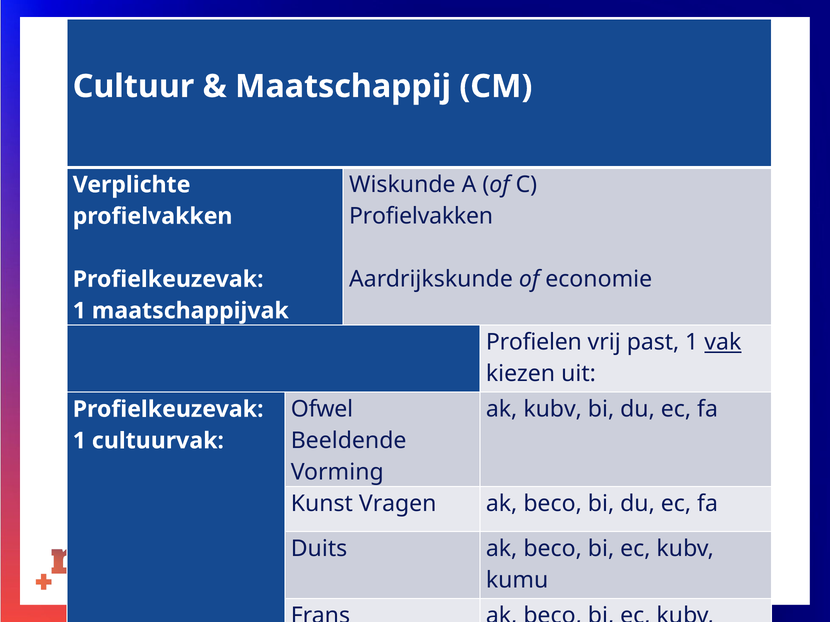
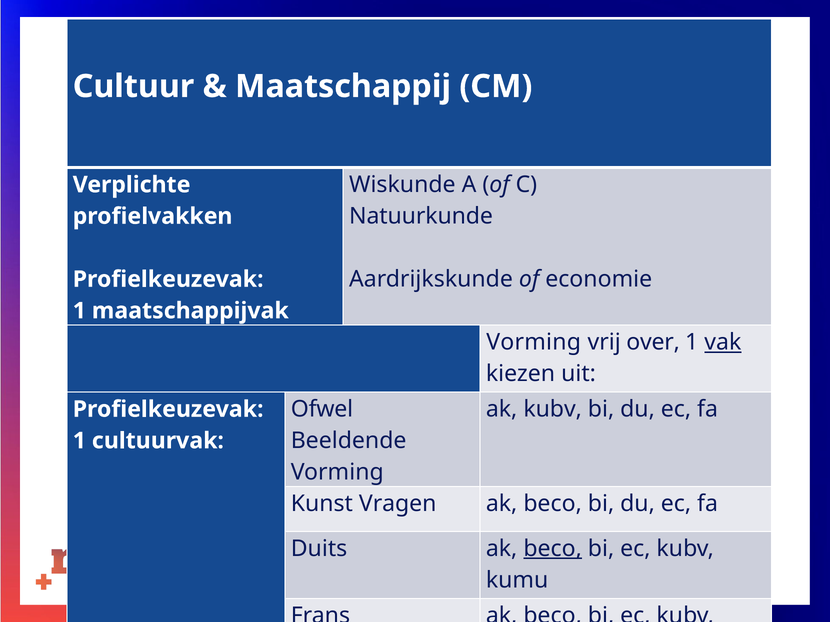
Profielvakken at (421, 216): Profielvakken -> Natuurkunde
Profielen at (534, 343): Profielen -> Vorming
past: past -> over
beco at (553, 549) underline: none -> present
